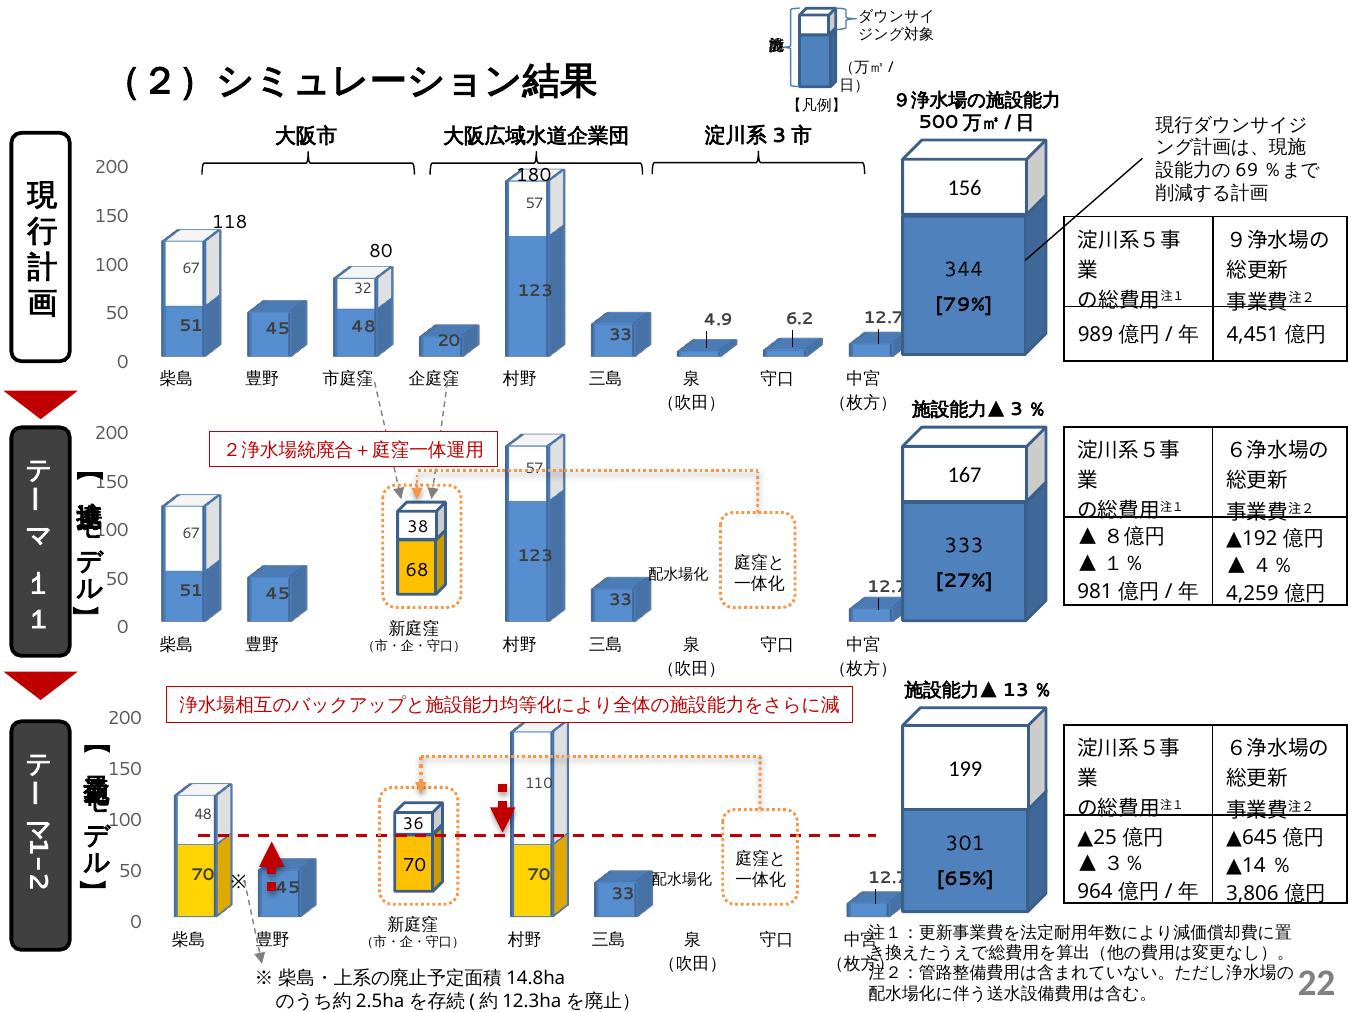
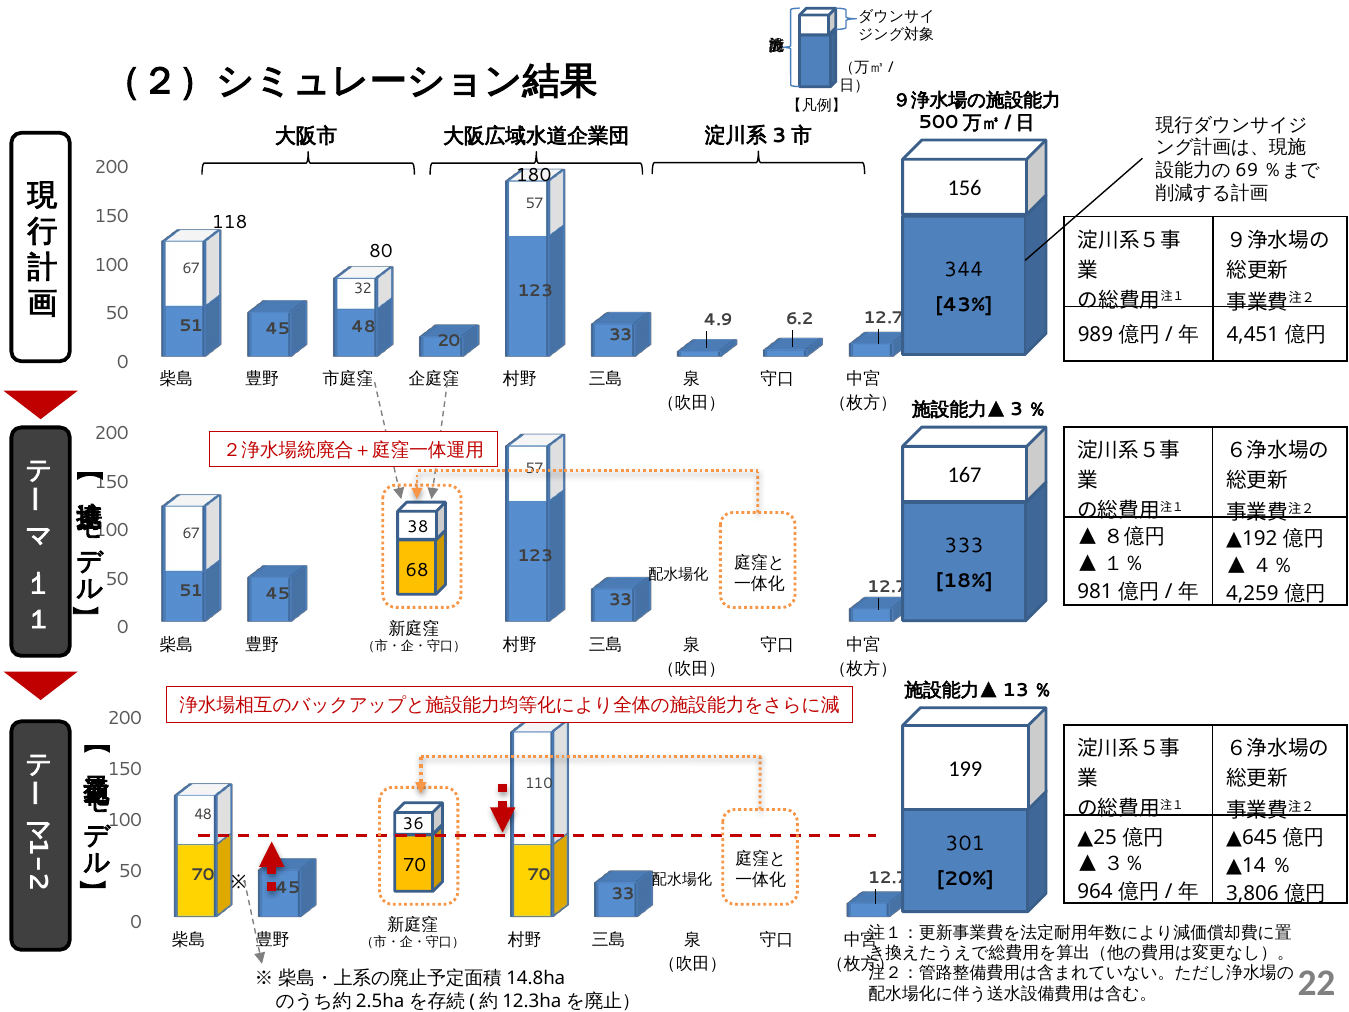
79%: 79% -> 43%
27%: 27% -> 18%
65%: 65% -> 20%
